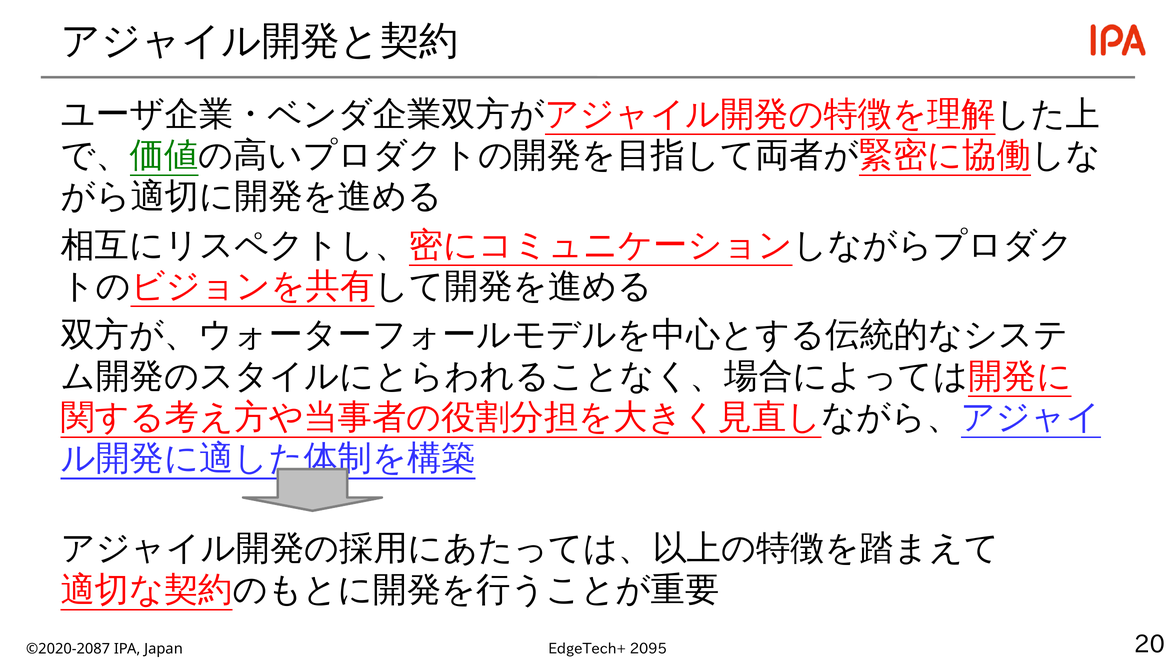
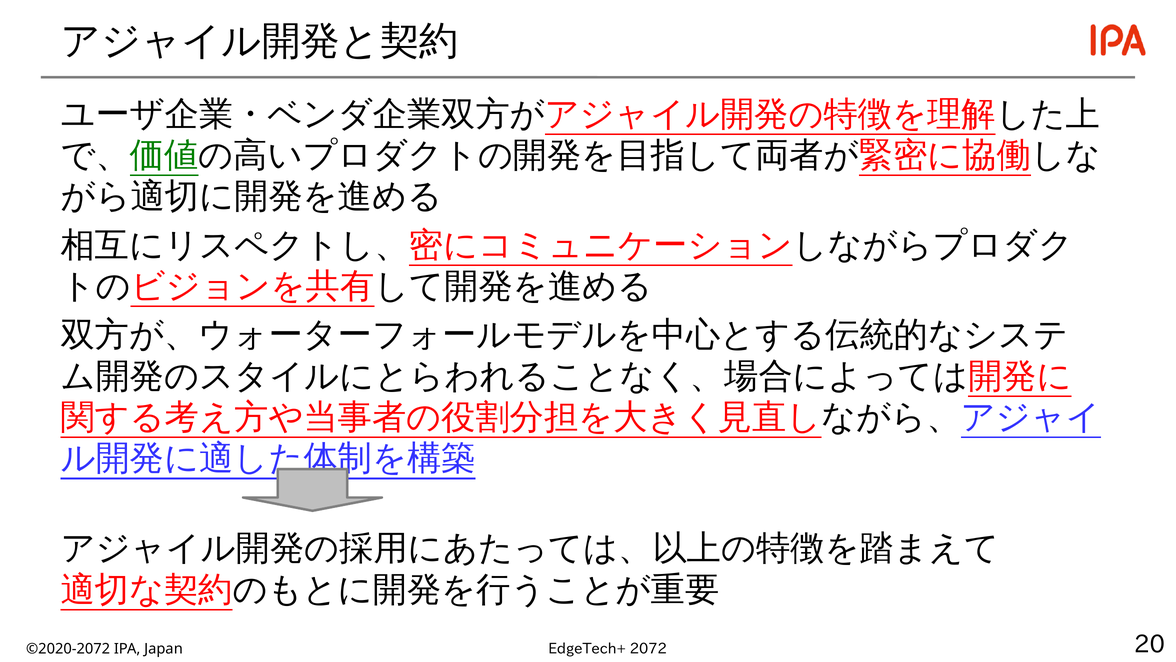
2095: 2095 -> 2072
©2020-2087: ©2020-2087 -> ©2020-2072
